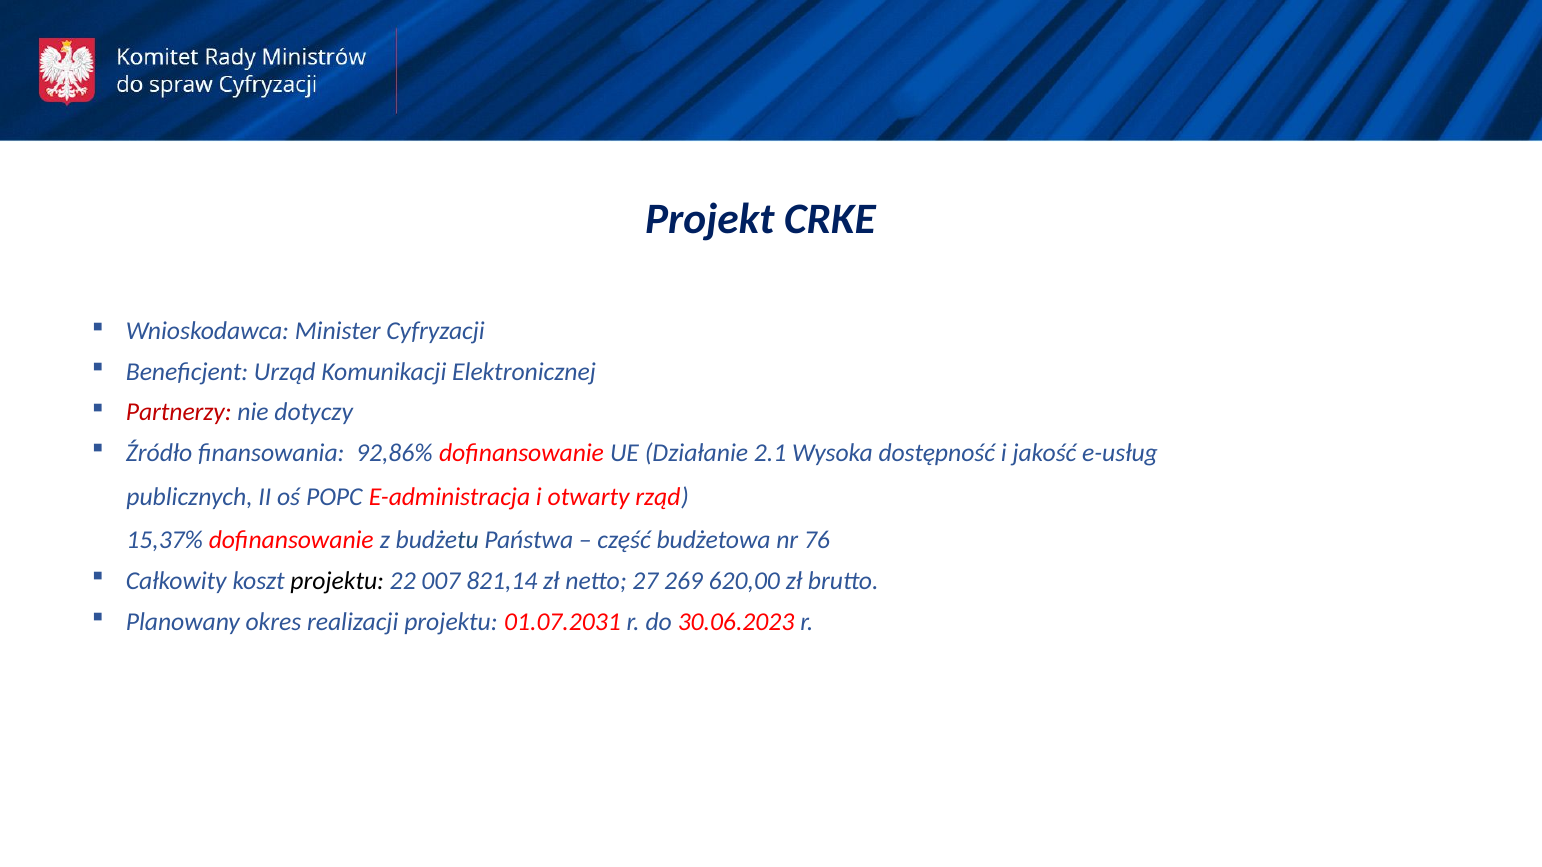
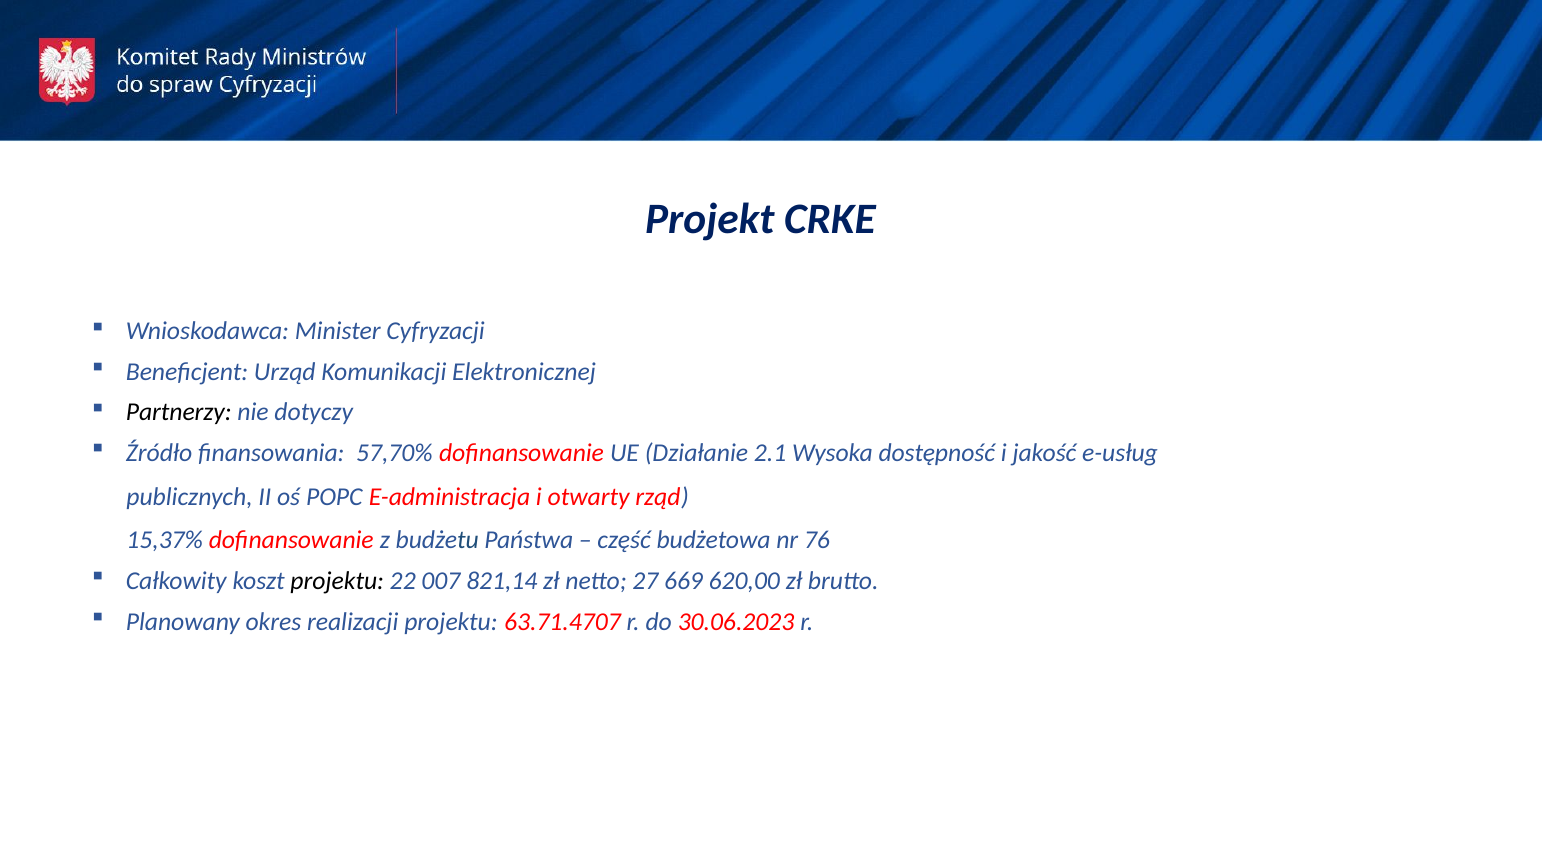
Partnerzy colour: red -> black
92,86%: 92,86% -> 57,70%
269: 269 -> 669
01.07.2031: 01.07.2031 -> 63.71.4707
